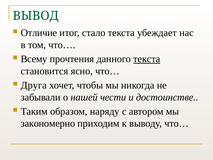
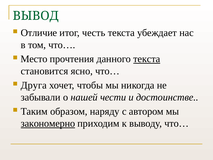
стало: стало -> честь
Всему: Всему -> Место
закономерно underline: none -> present
